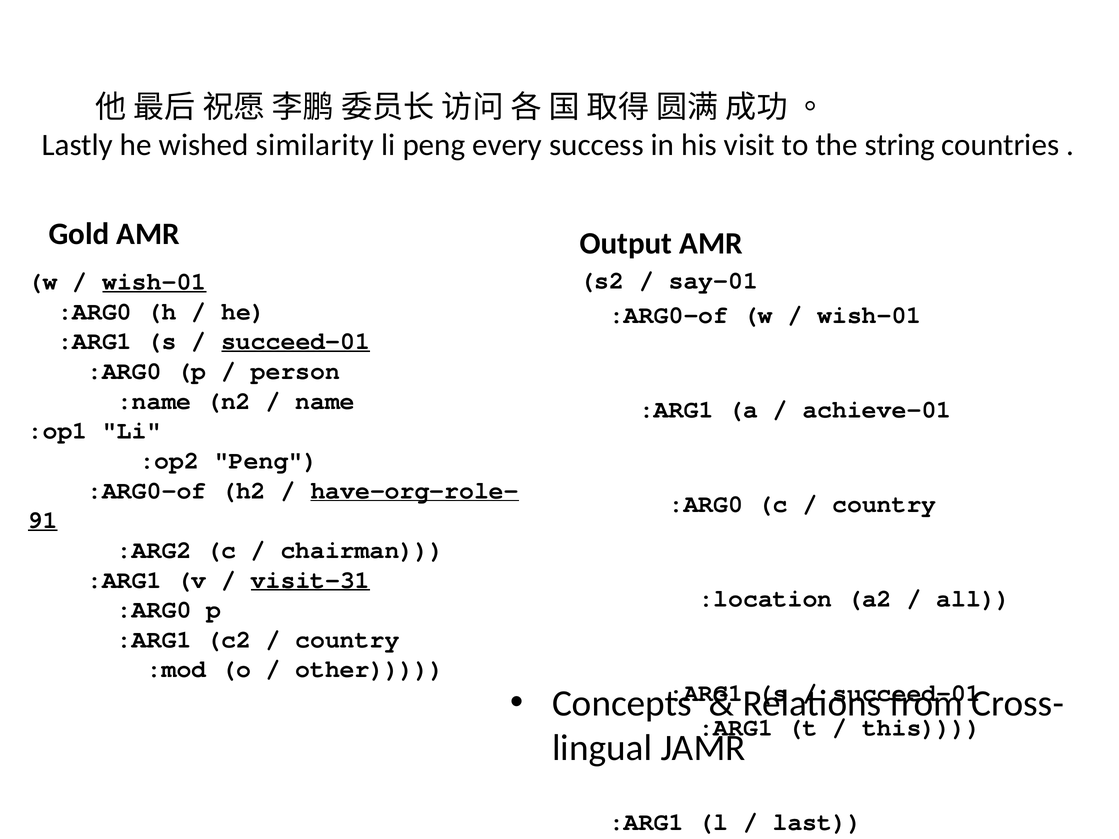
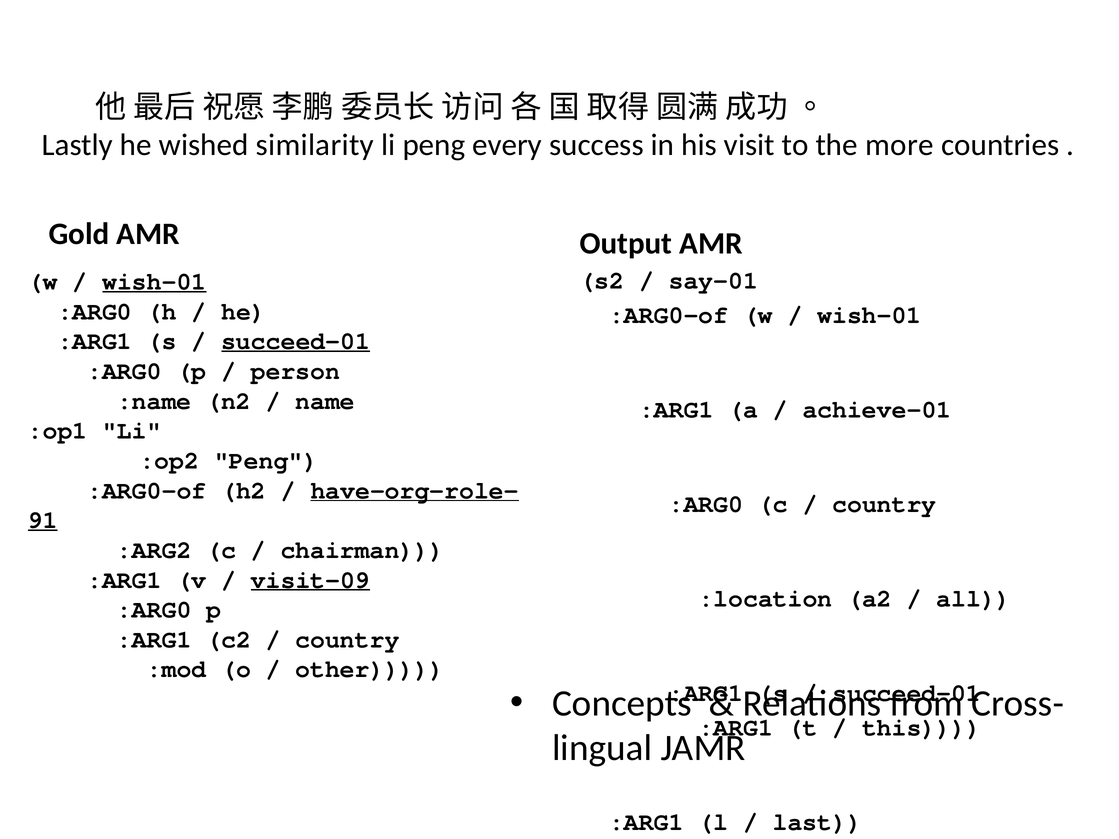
string: string -> more
visit-31: visit-31 -> visit-09
